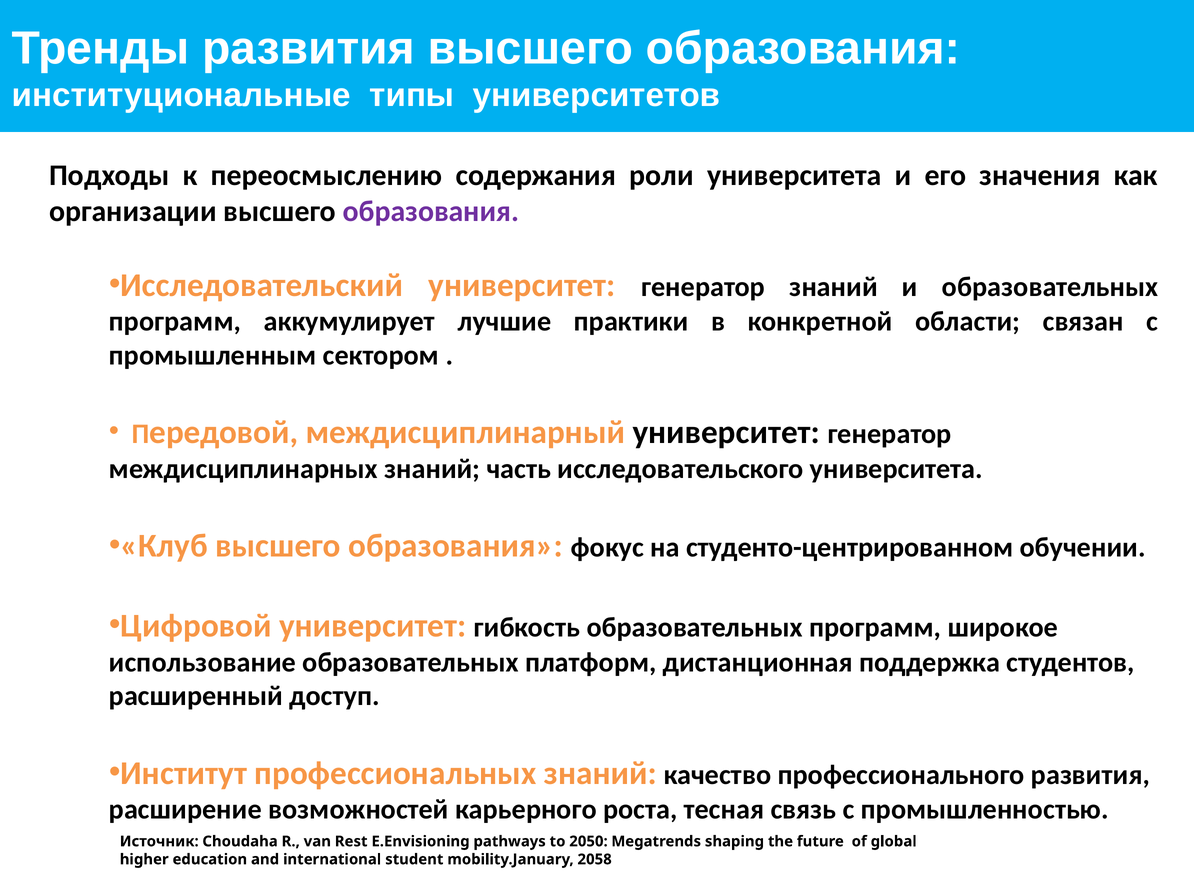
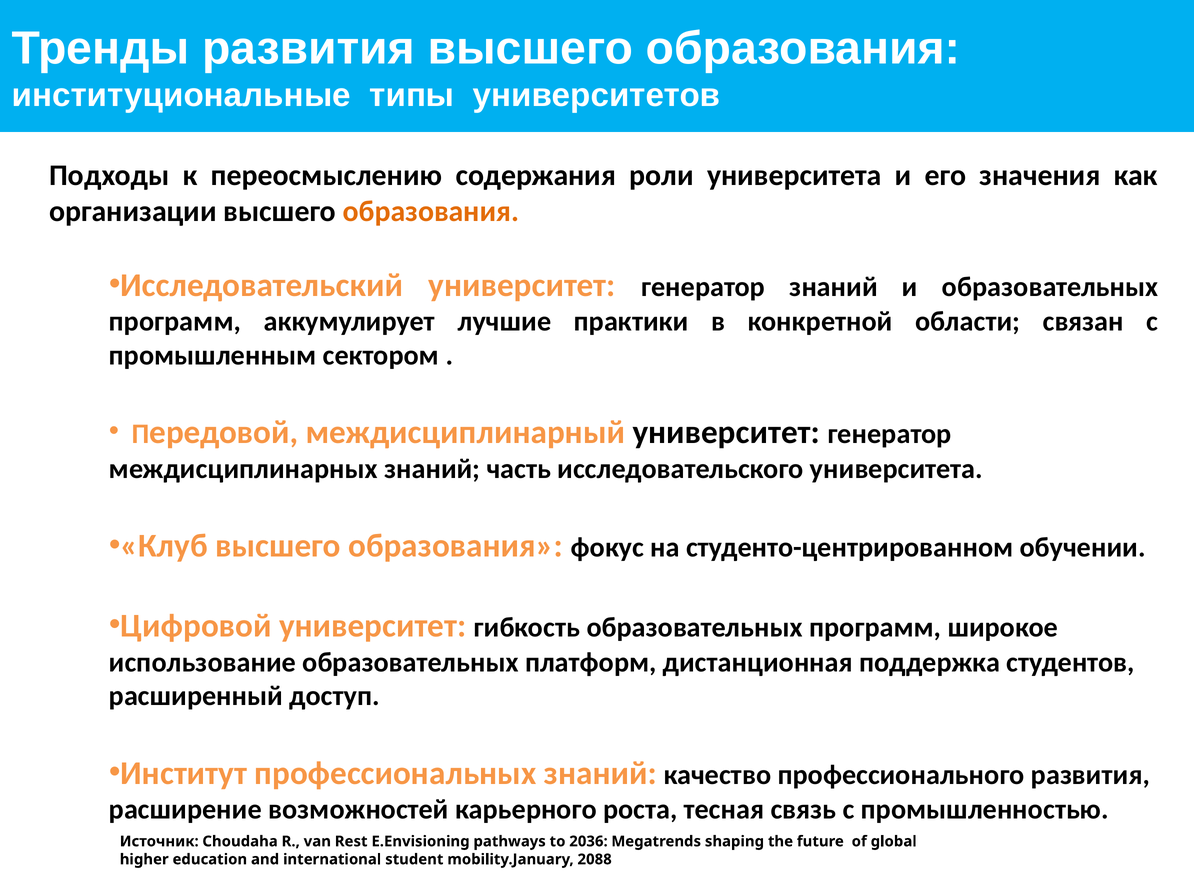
образования at (431, 211) colour: purple -> orange
2050: 2050 -> 2036
2058: 2058 -> 2088
